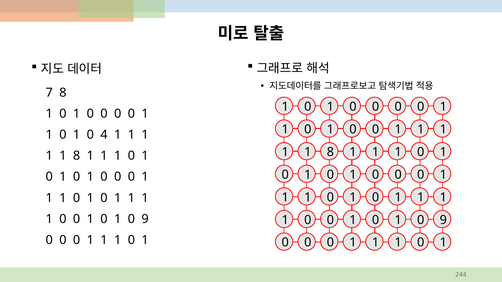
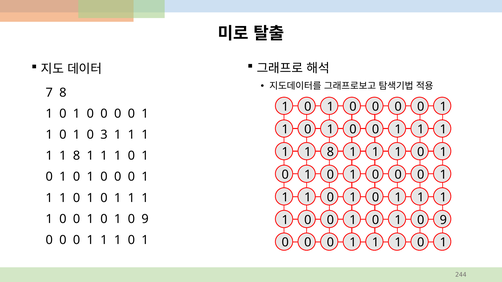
4: 4 -> 3
